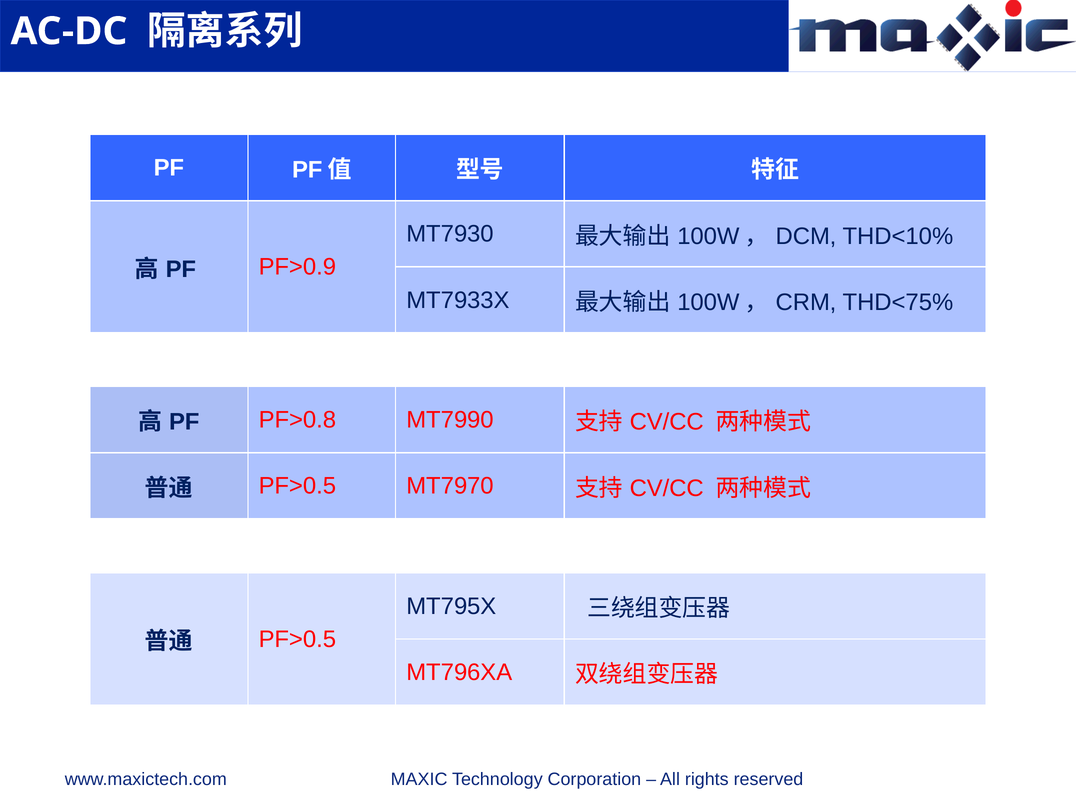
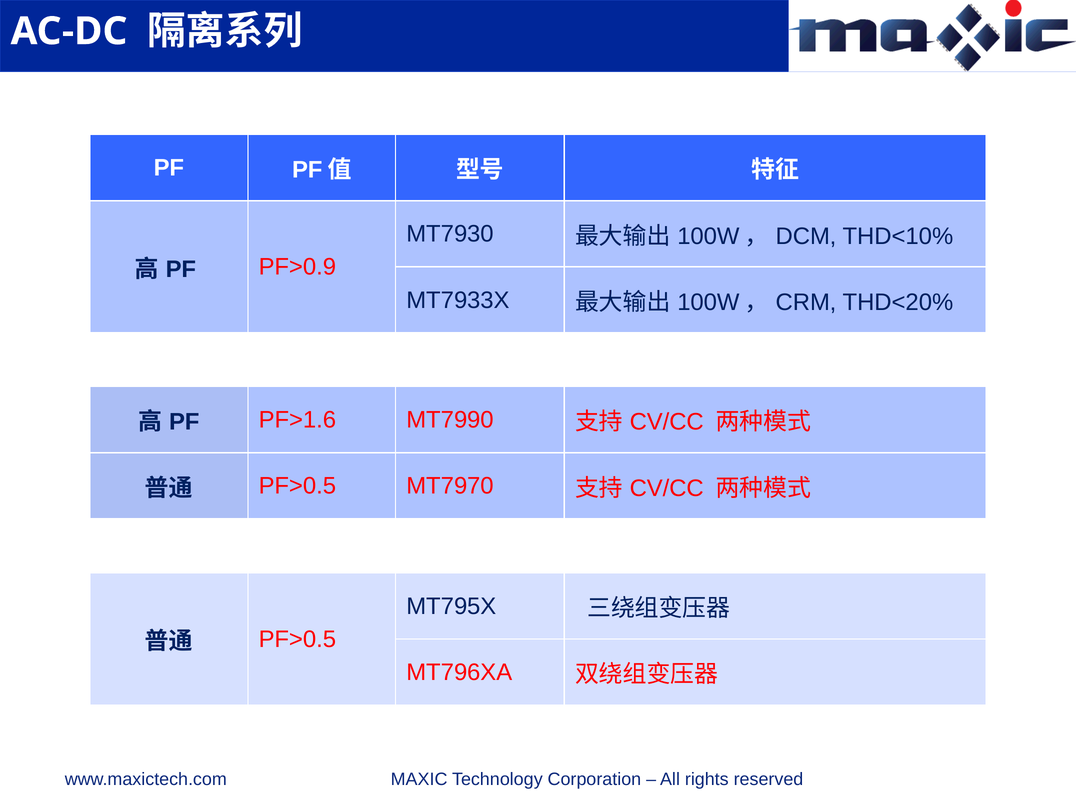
THD<75%: THD<75% -> THD<20%
PF>0.8: PF>0.8 -> PF>1.6
